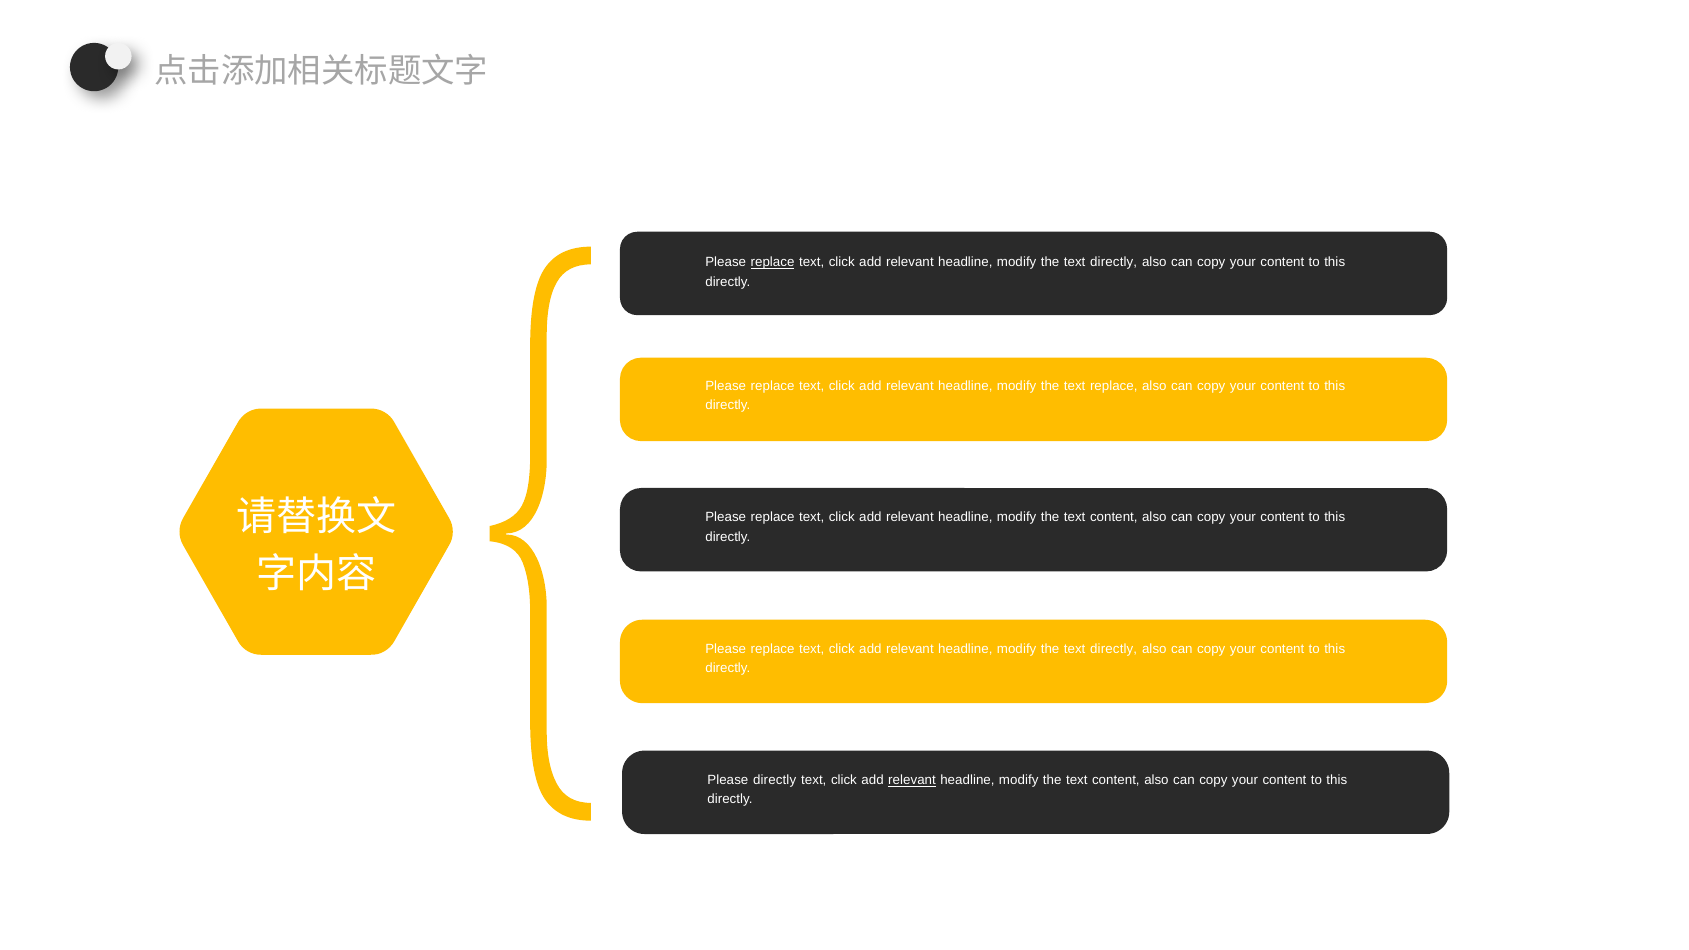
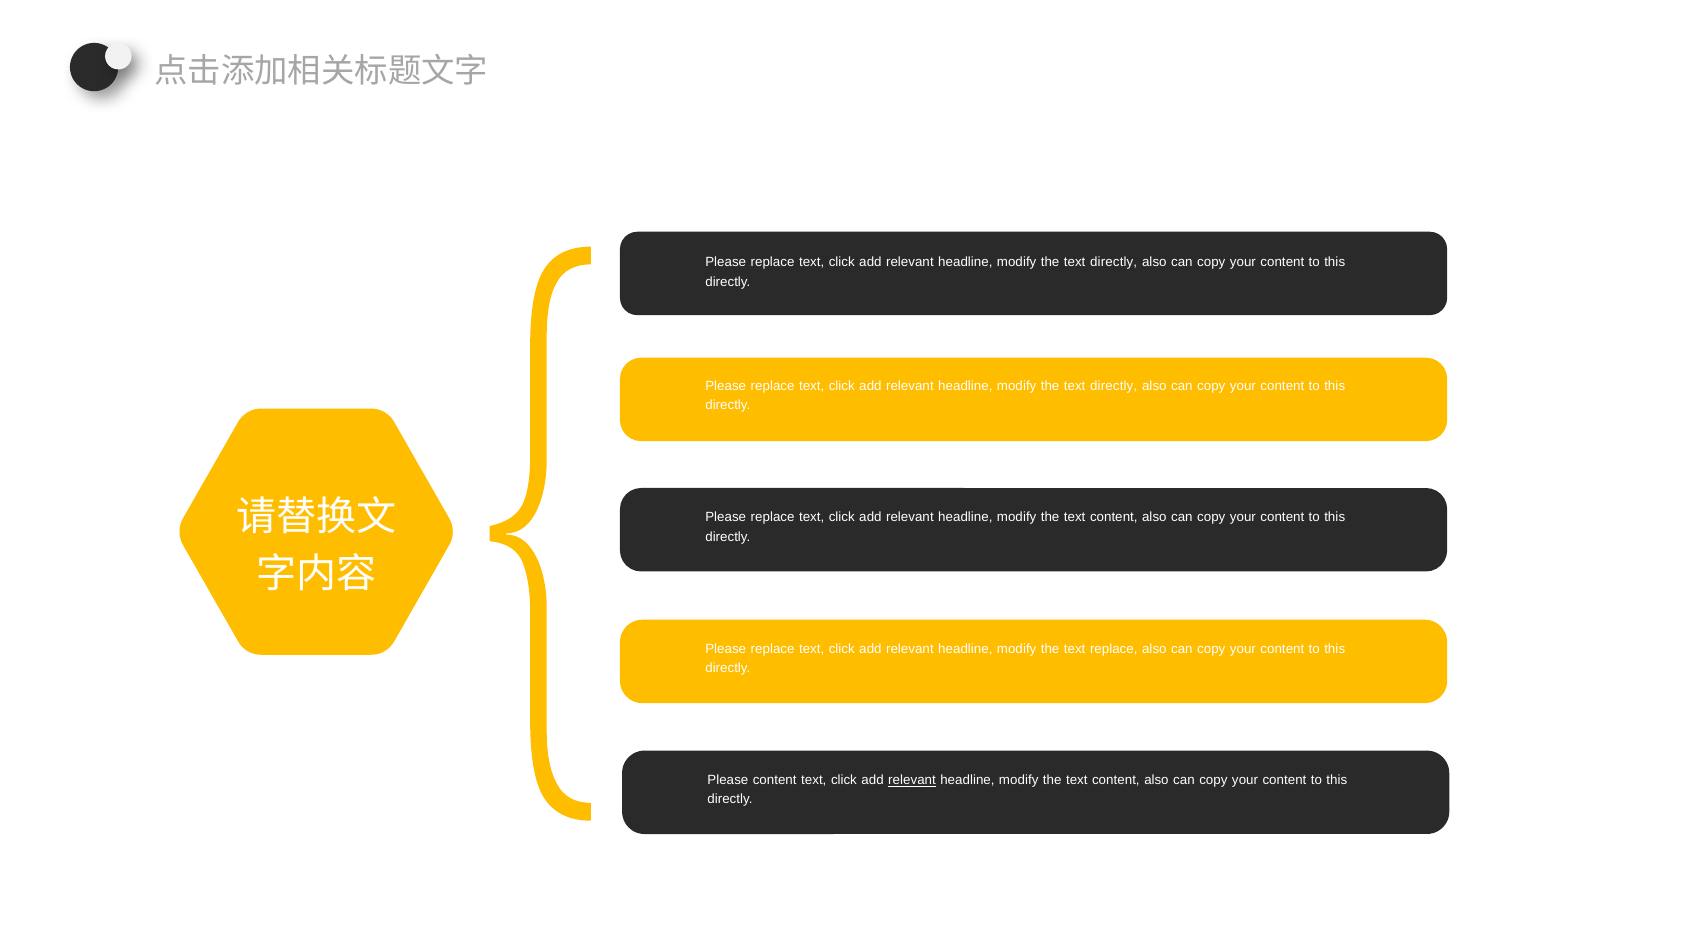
replace at (773, 262) underline: present -> none
replace at (1114, 386): replace -> directly
directly at (1114, 649): directly -> replace
Please directly: directly -> content
